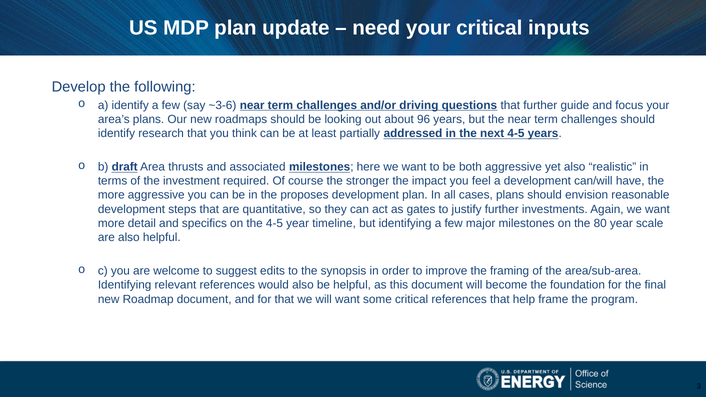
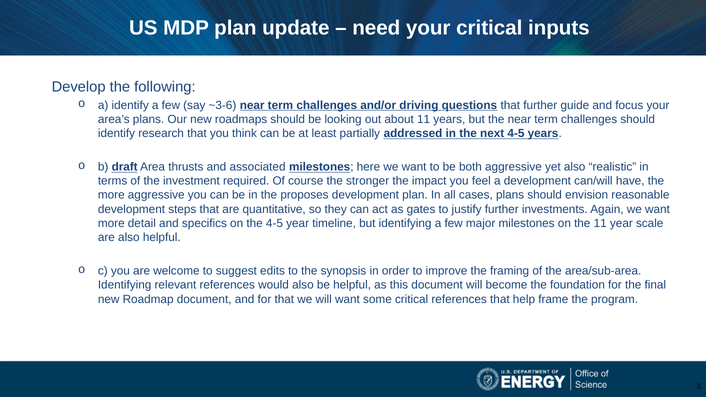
about 96: 96 -> 11
the 80: 80 -> 11
